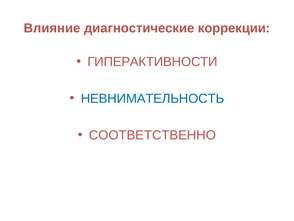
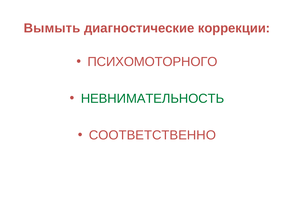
Влияние: Влияние -> Вымыть
ГИПЕРАКТИВНОСТИ: ГИПЕРАКТИВНОСТИ -> ПСИХОМОТОРНОГО
НЕВНИМАТЕЛЬНОСТЬ colour: blue -> green
